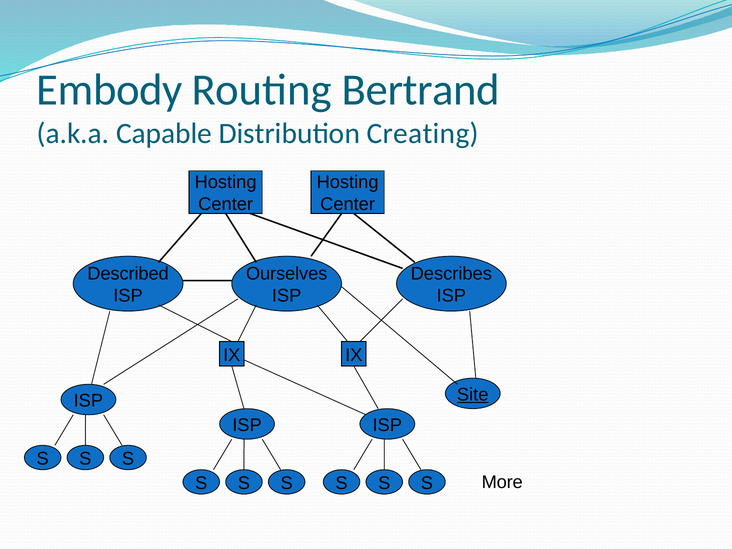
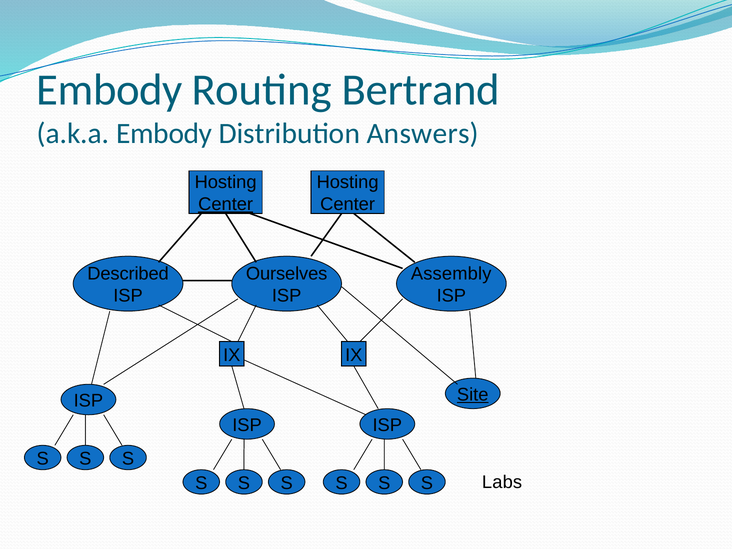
a.k.a Capable: Capable -> Embody
Creating: Creating -> Answers
Center at (226, 204) underline: none -> present
Describes: Describes -> Assembly
More: More -> Labs
